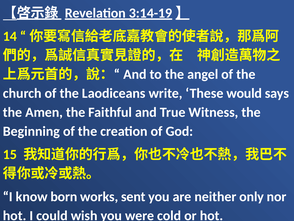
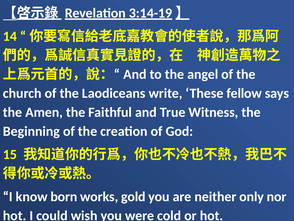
would: would -> fellow
sent: sent -> gold
